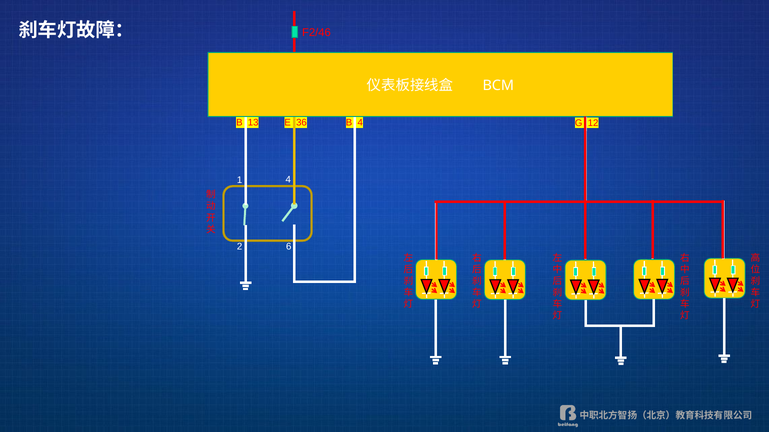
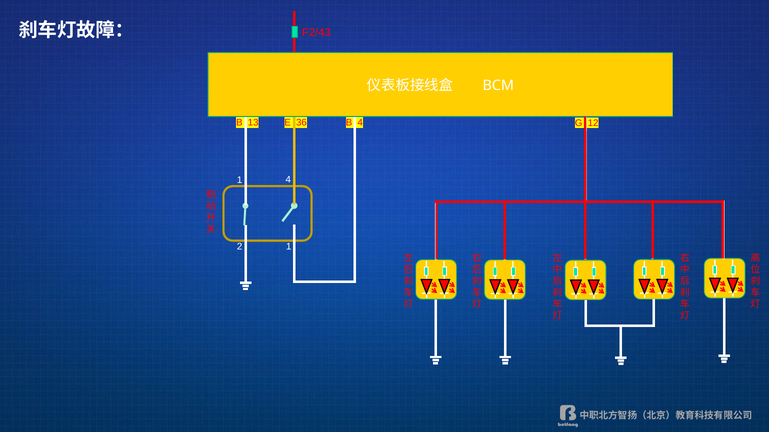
F2/46: F2/46 -> F2/43
2 6: 6 -> 1
